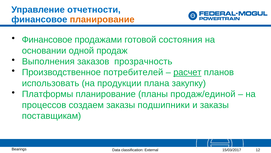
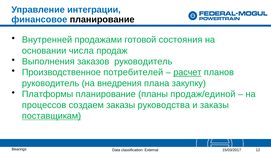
отчетности: отчетности -> интеграции
планирование at (102, 20) colour: orange -> black
Финансовое at (47, 40): Финансовое -> Внутренней
одной: одной -> числа
заказов прозрачность: прозрачность -> руководитель
использовать at (51, 83): использовать -> руководитель
продукции: продукции -> внедрения
подшипники: подшипники -> руководства
поставщикам underline: none -> present
